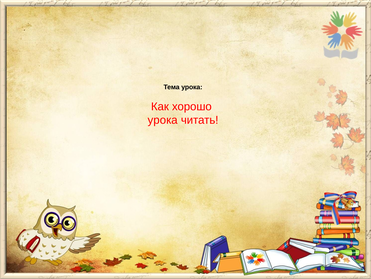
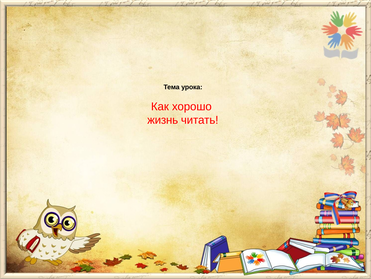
урока at (163, 120): урока -> жизнь
